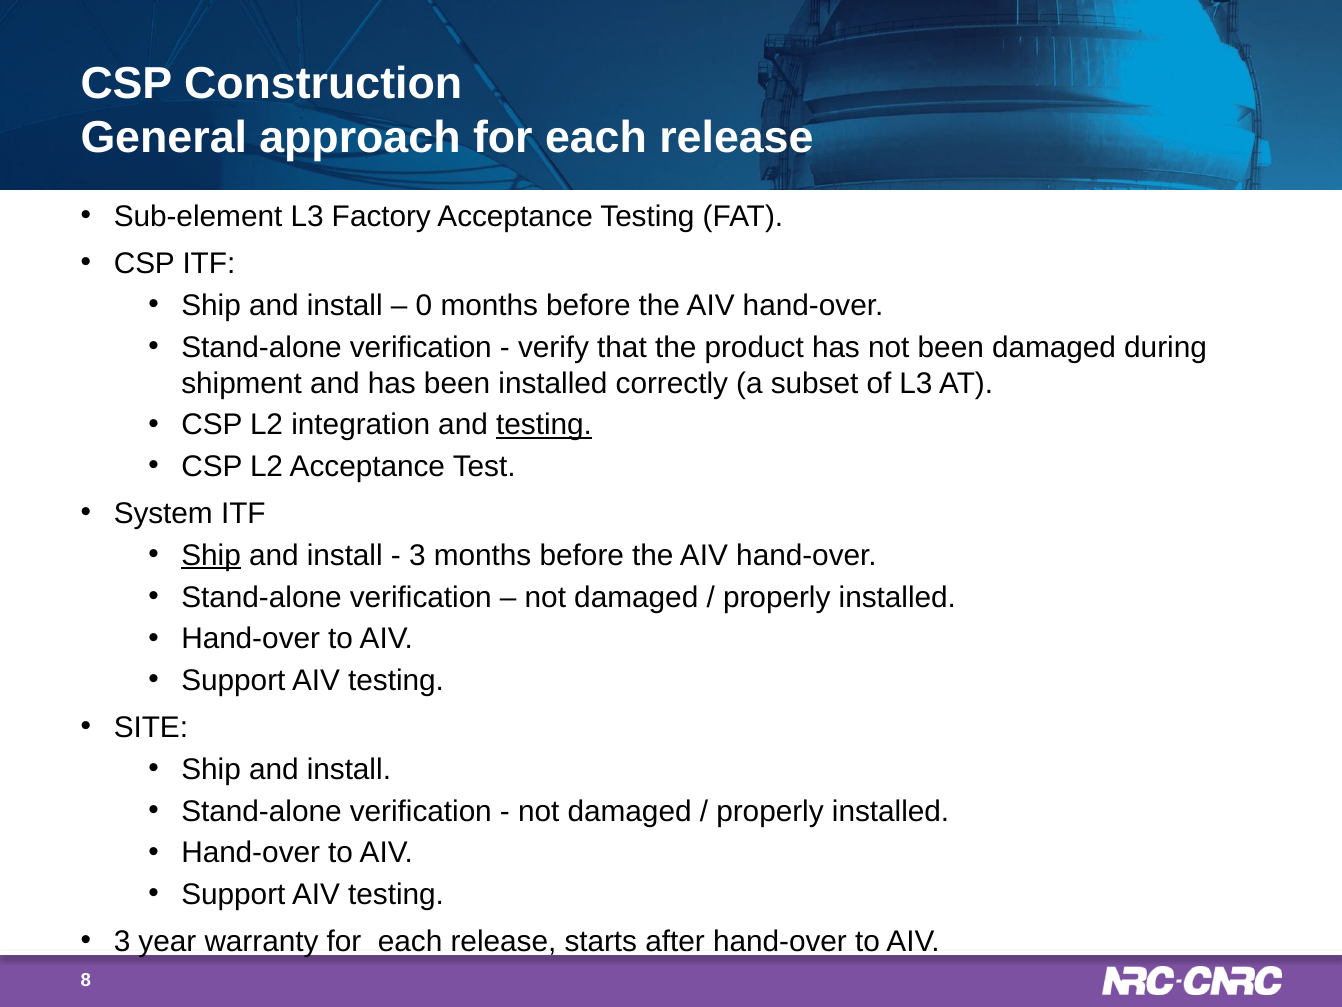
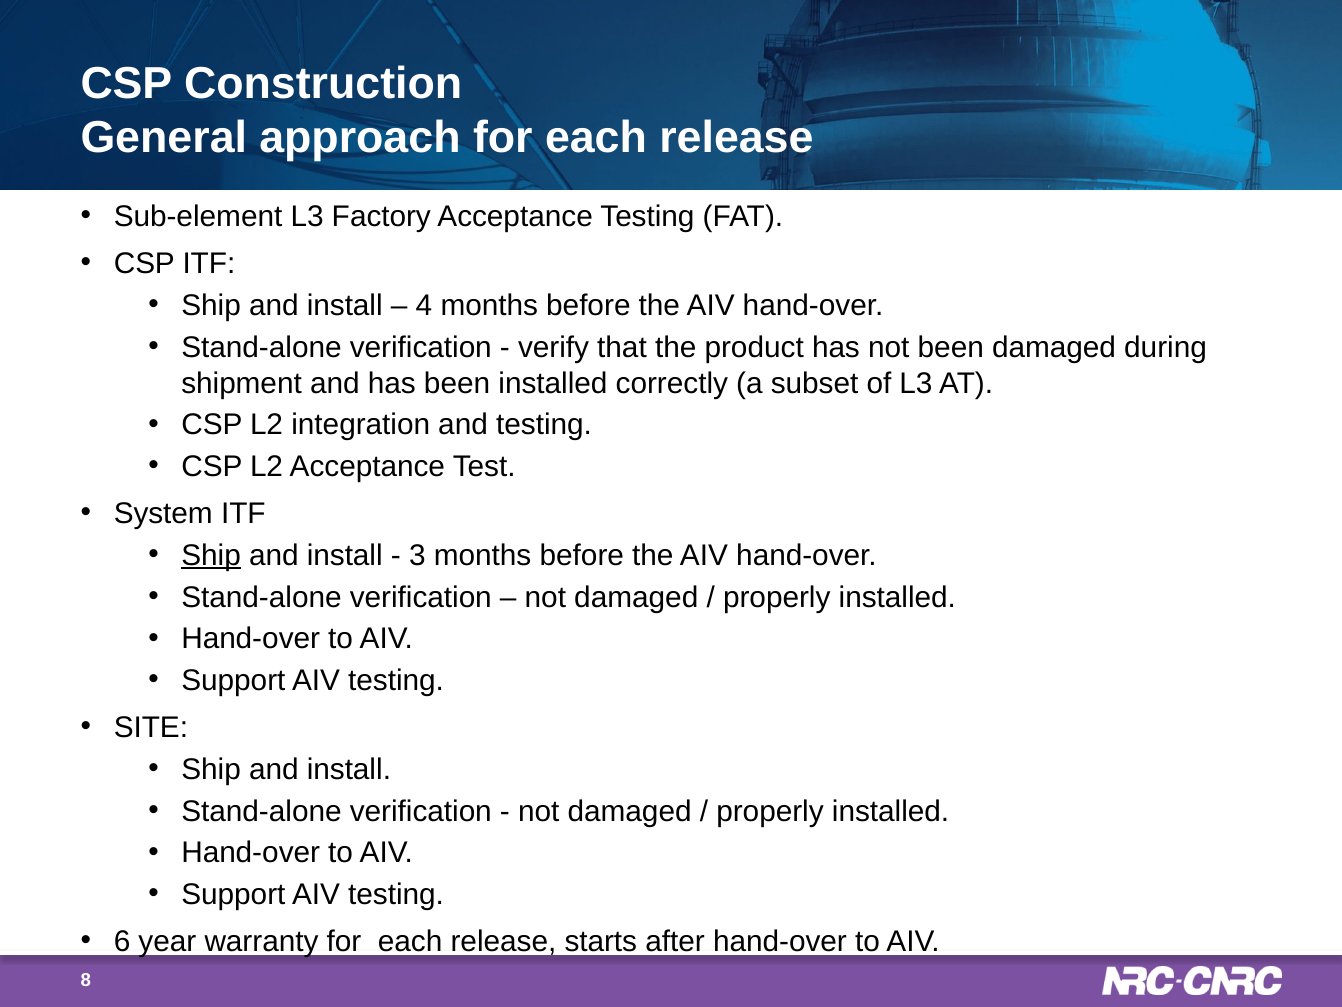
0: 0 -> 4
testing at (544, 425) underline: present -> none
3 at (122, 941): 3 -> 6
